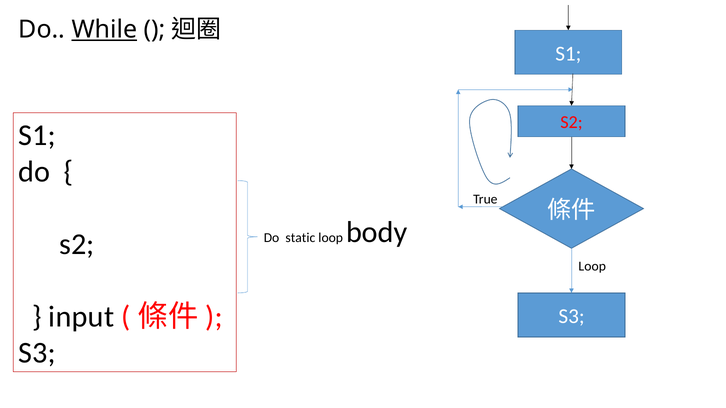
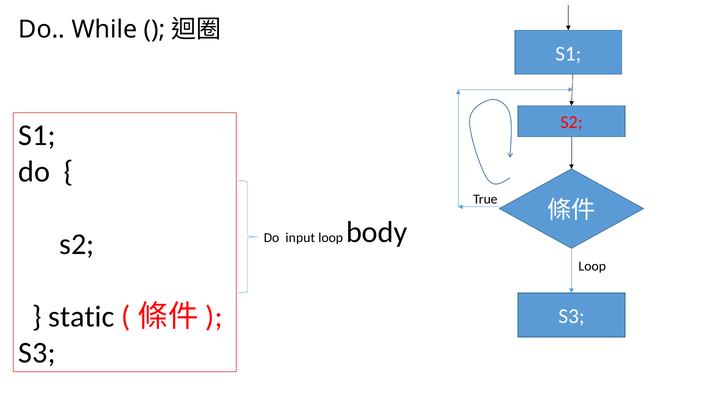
While underline: present -> none
static: static -> input
input: input -> static
